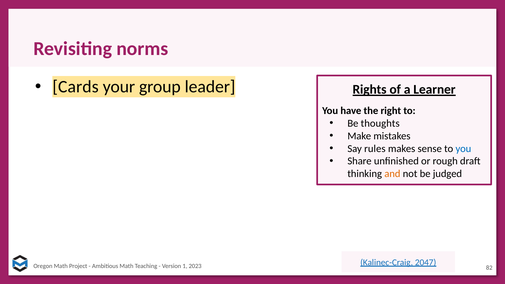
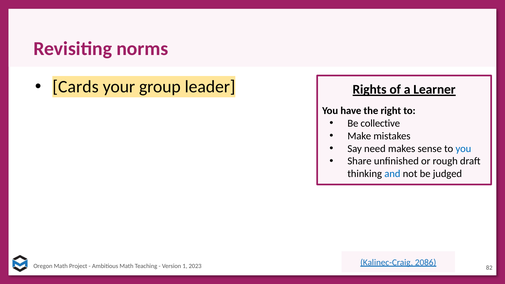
thoughts: thoughts -> collective
rules: rules -> need
and colour: orange -> blue
2047: 2047 -> 2086
